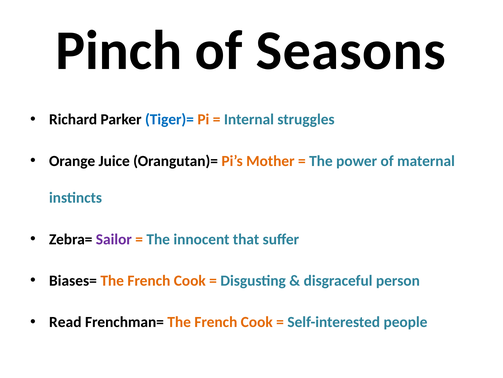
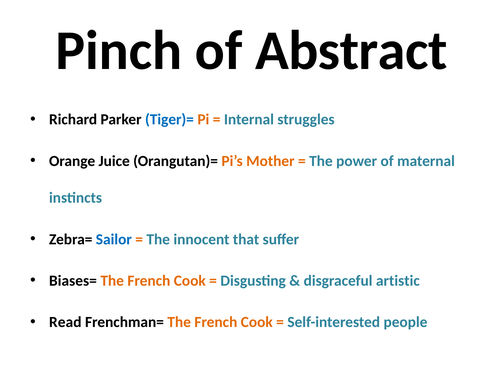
Seasons: Seasons -> Abstract
Sailor colour: purple -> blue
person: person -> artistic
